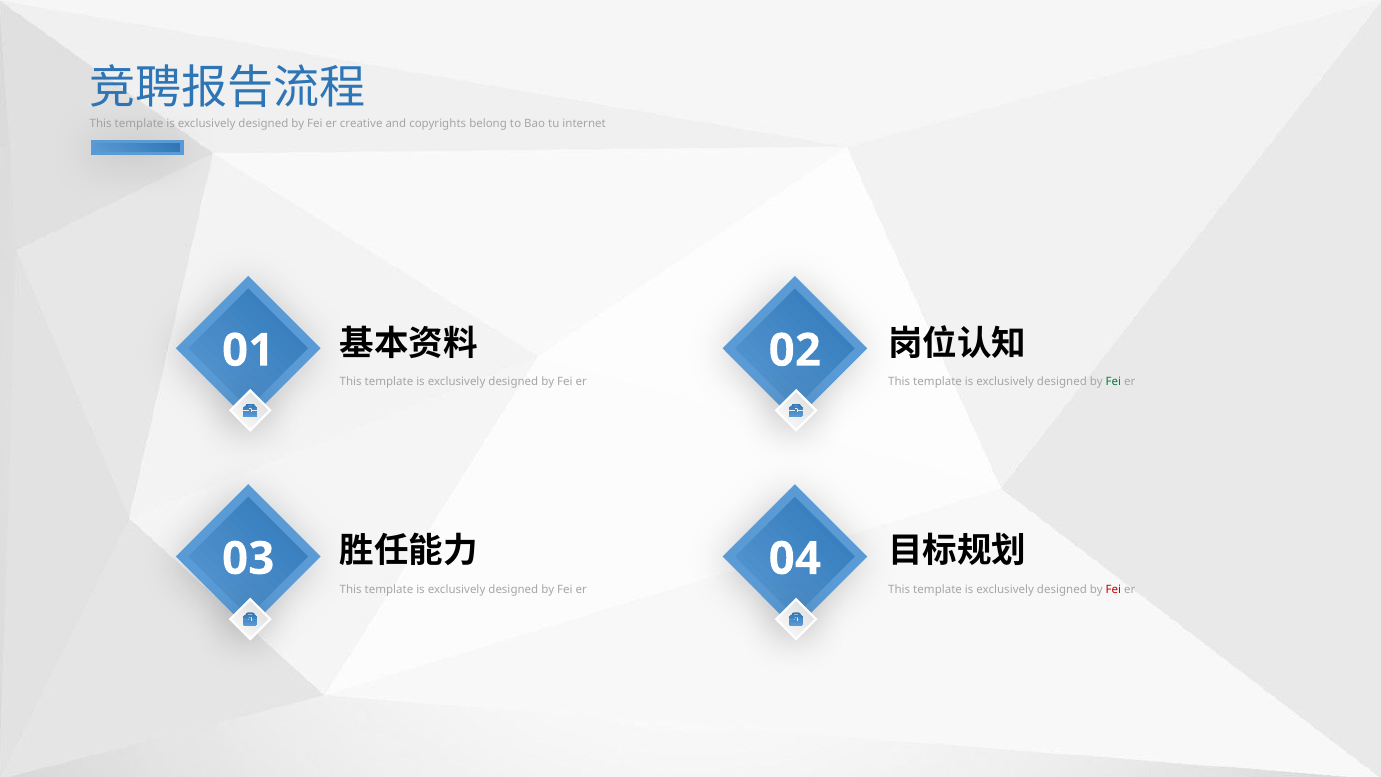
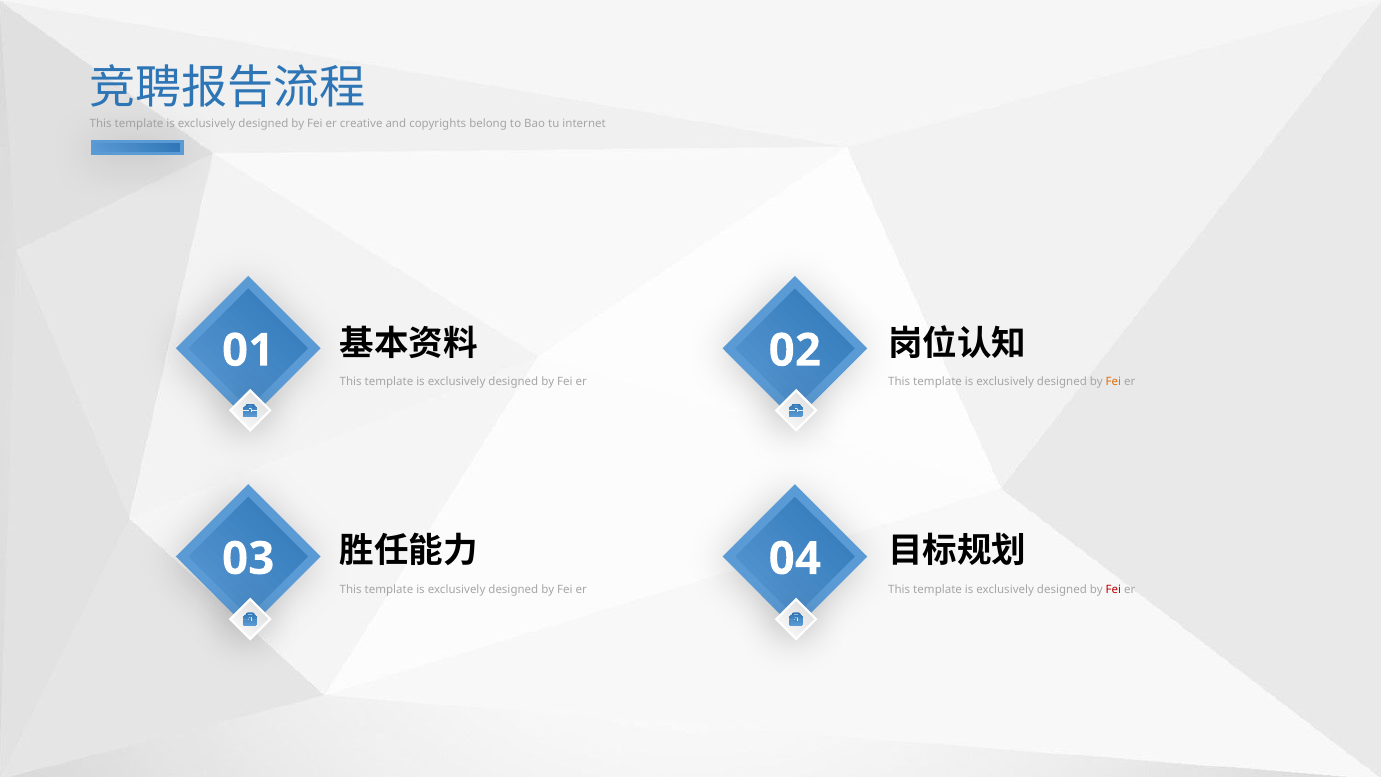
Fei at (1113, 381) colour: green -> orange
